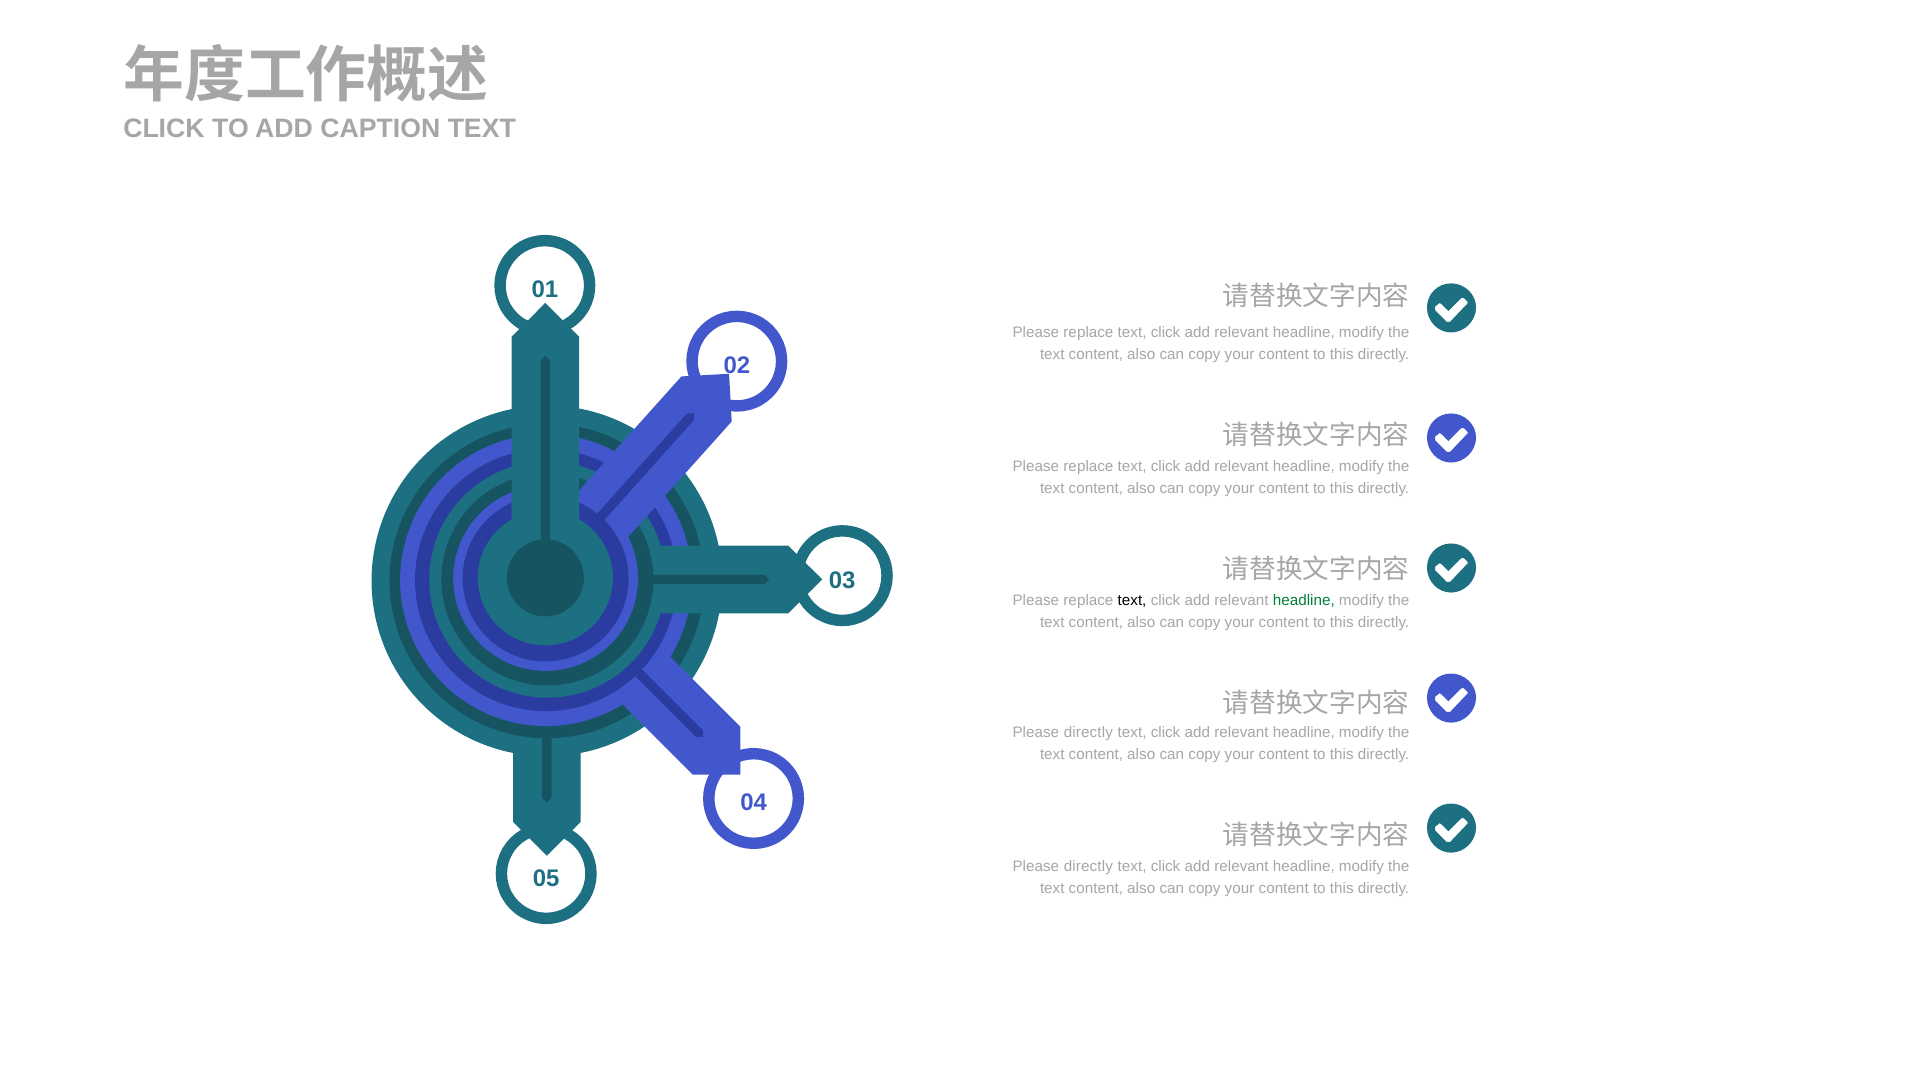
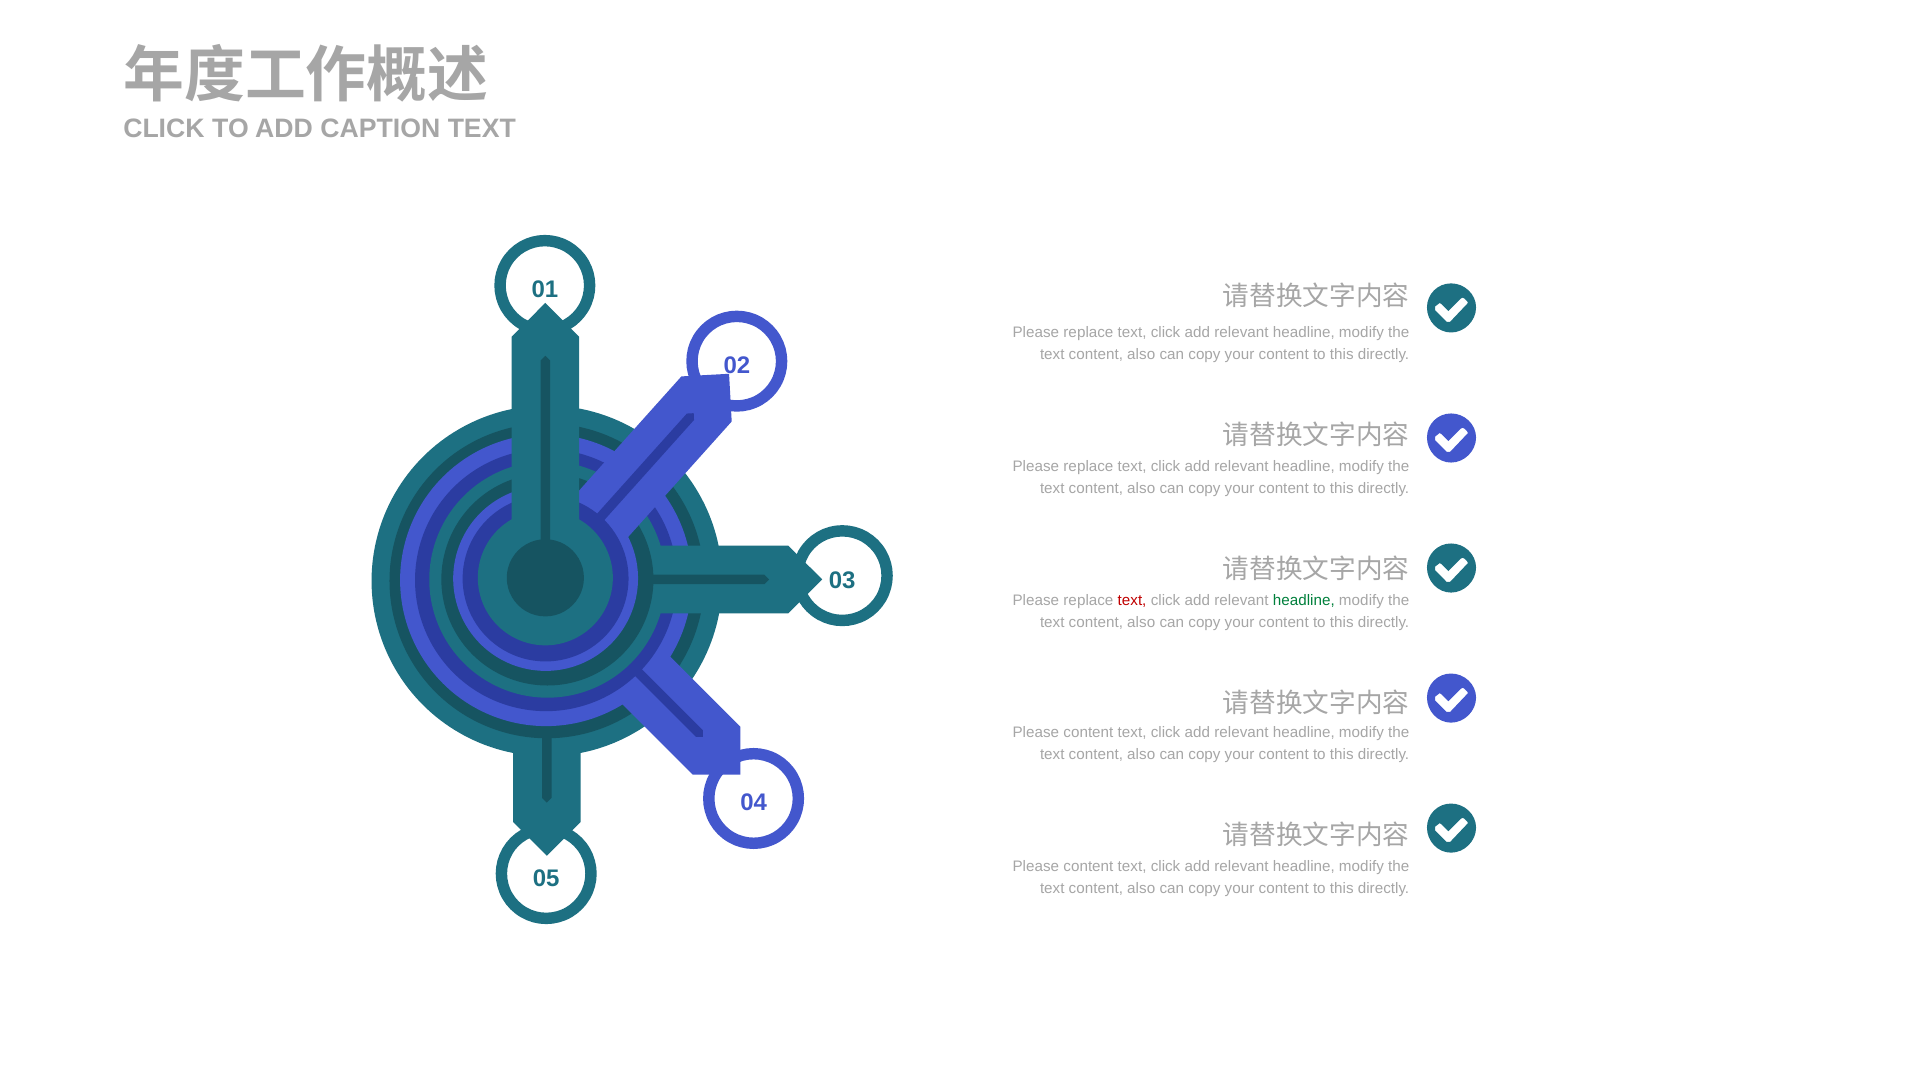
text at (1132, 600) colour: black -> red
directly at (1088, 732): directly -> content
directly at (1088, 866): directly -> content
